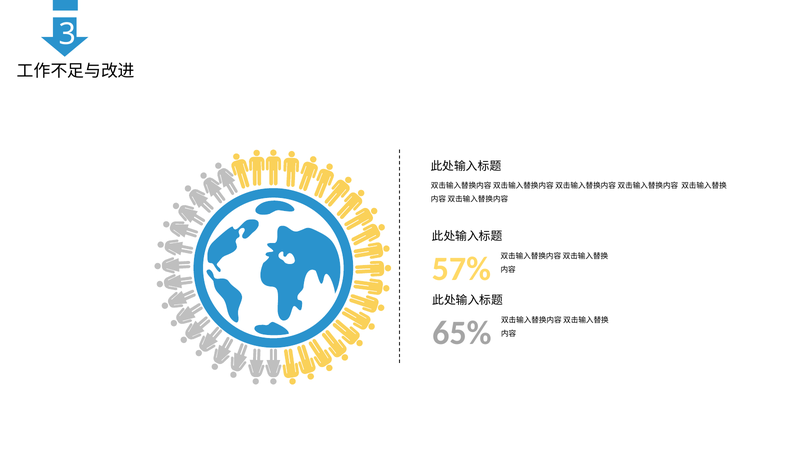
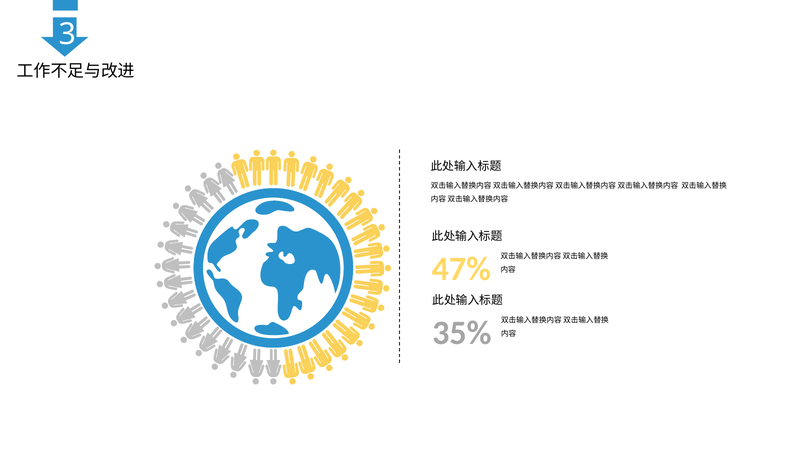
57%: 57% -> 47%
65%: 65% -> 35%
